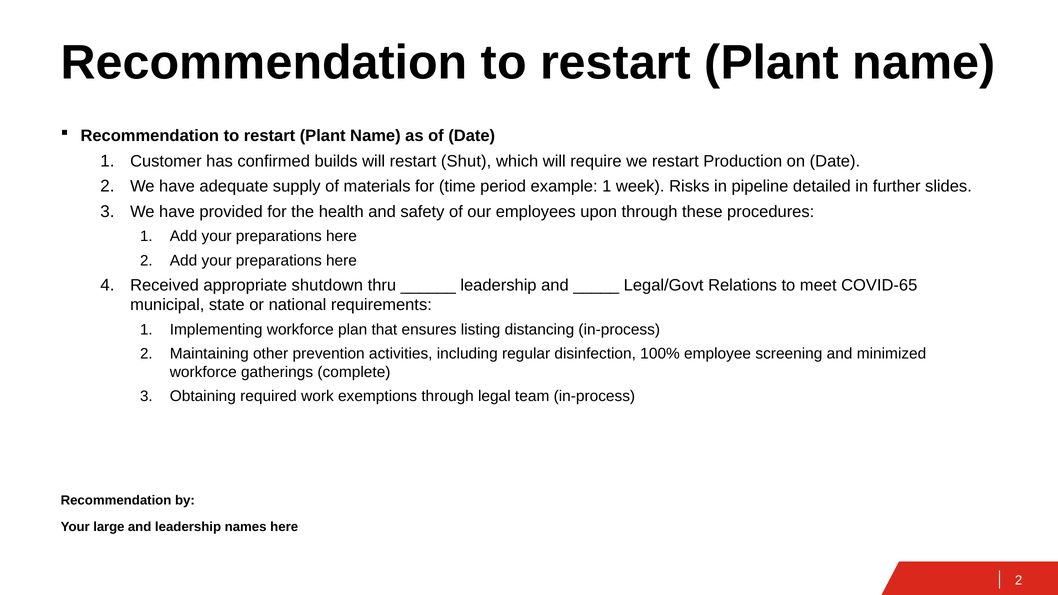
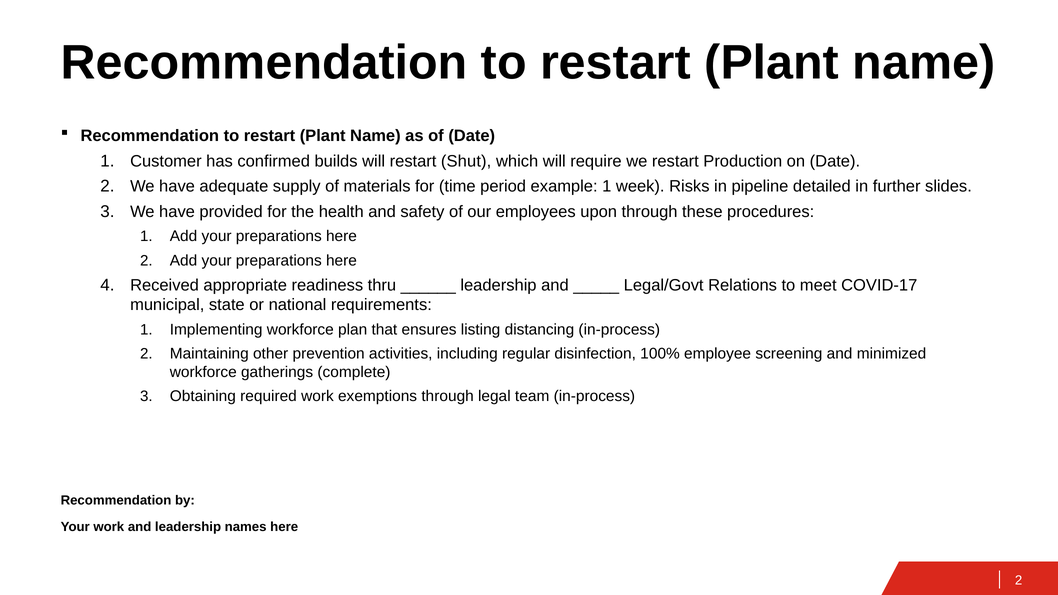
shutdown: shutdown -> readiness
COVID-65: COVID-65 -> COVID-17
Your large: large -> work
